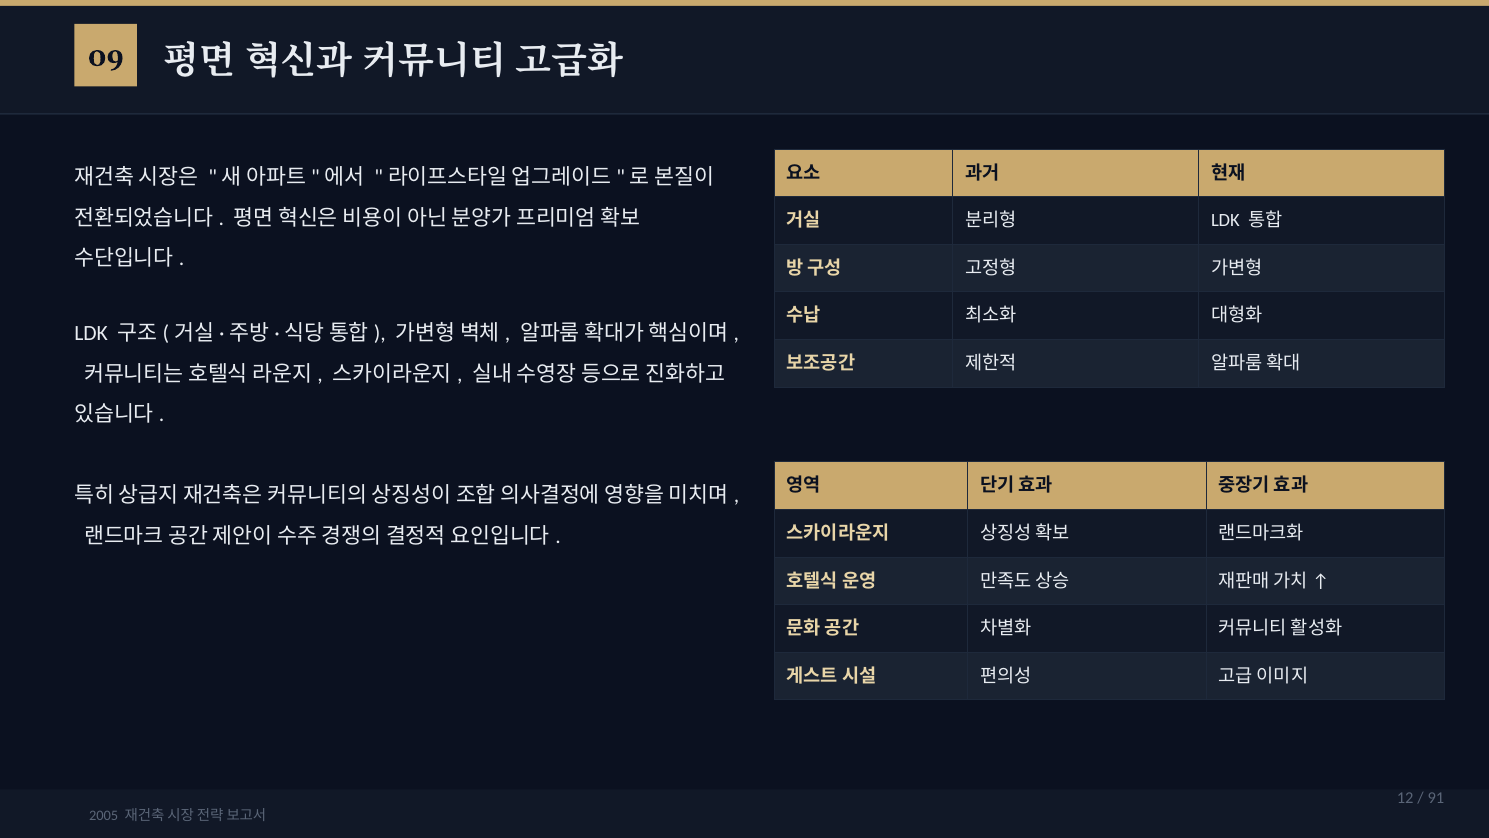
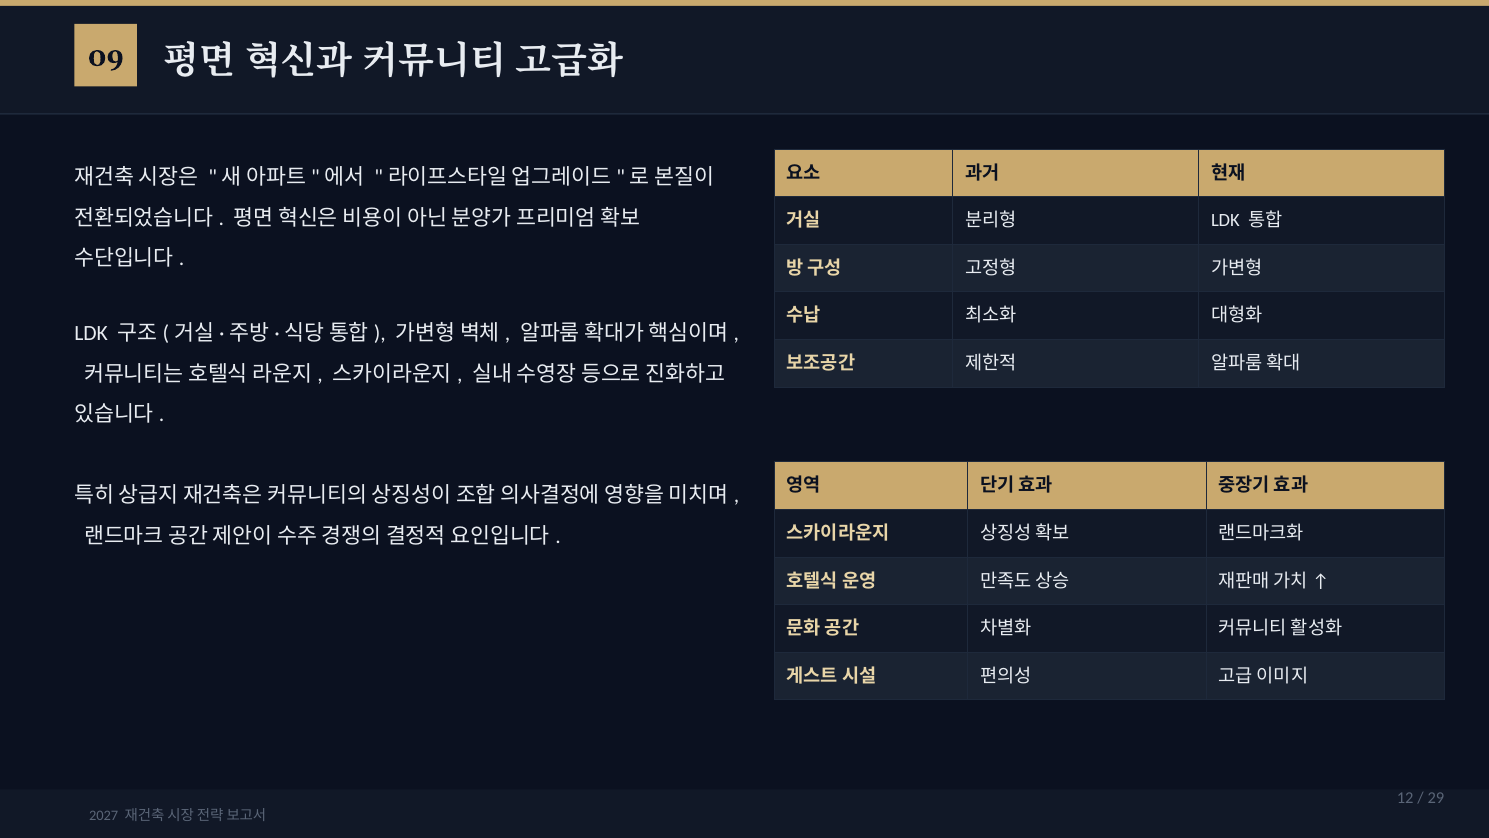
91: 91 -> 29
2005: 2005 -> 2027
